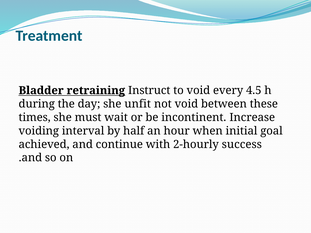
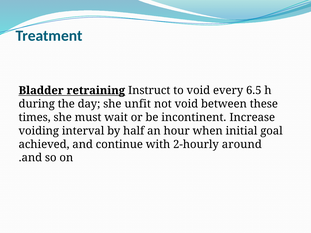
4.5: 4.5 -> 6.5
success: success -> around
